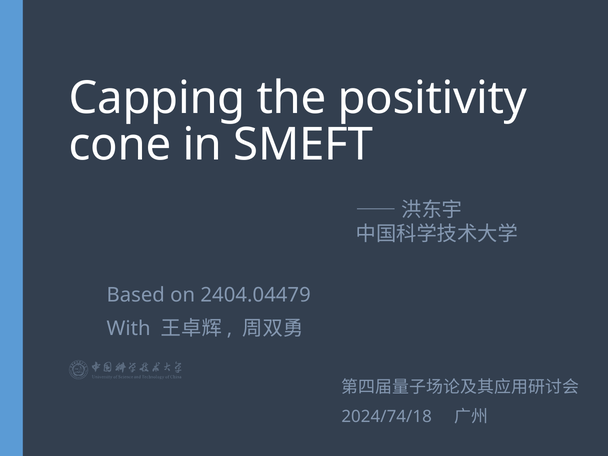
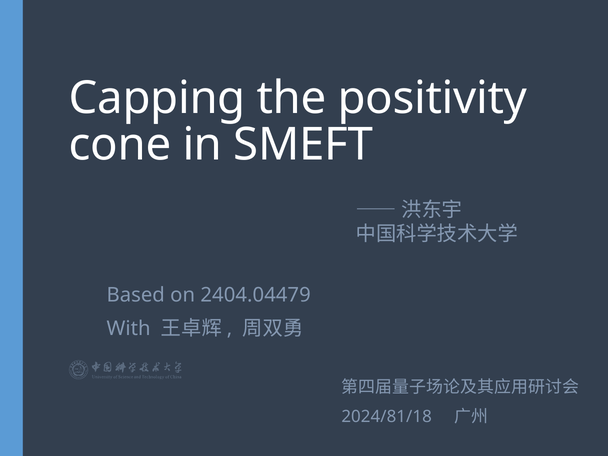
2024/74/18: 2024/74/18 -> 2024/81/18
